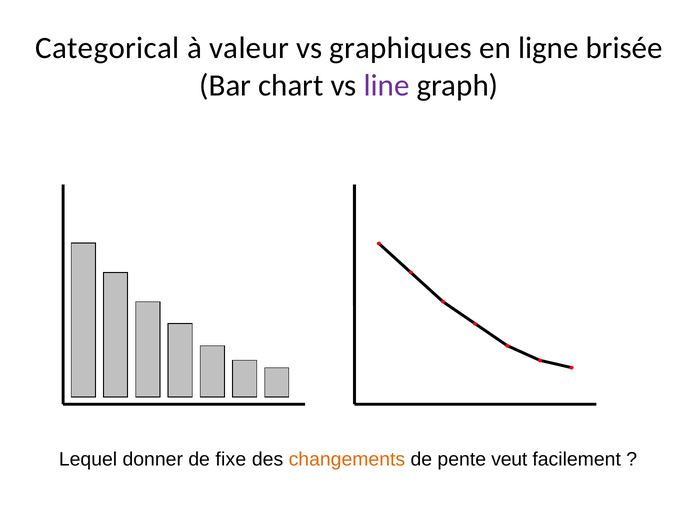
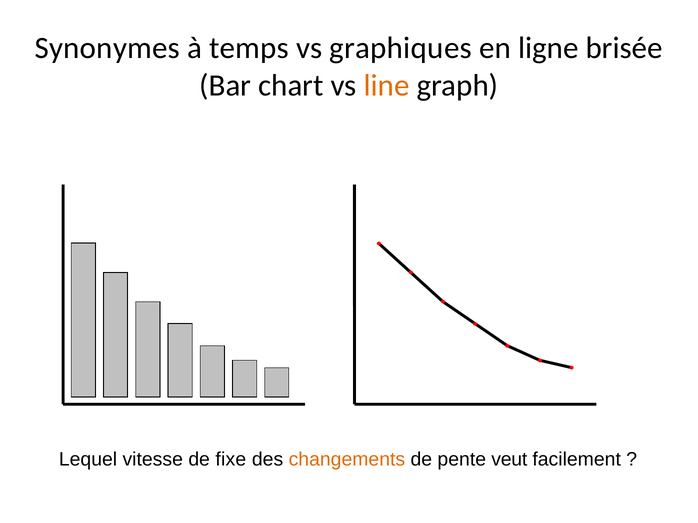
Categorical: Categorical -> Synonymes
valeur: valeur -> temps
line colour: purple -> orange
donner: donner -> vitesse
